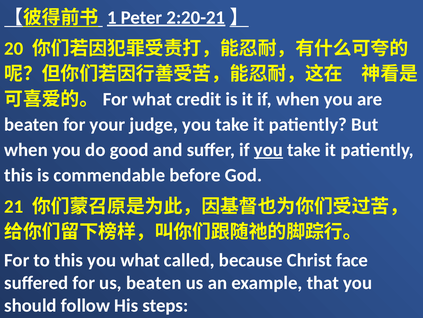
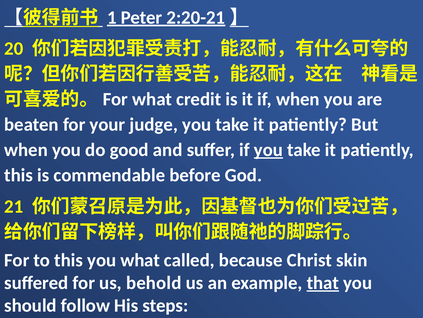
face: face -> skin
us beaten: beaten -> behold
that underline: none -> present
